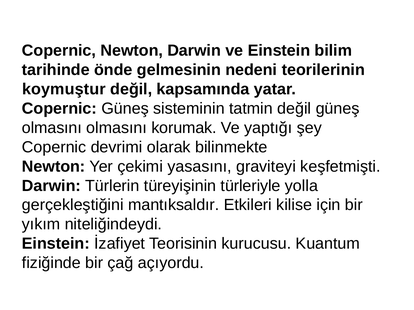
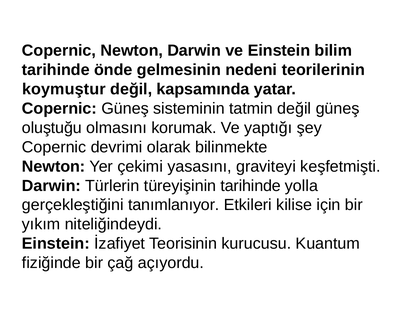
olmasını at (52, 128): olmasını -> oluştuğu
türeyişinin türleriyle: türleriyle -> tarihinde
mantıksaldır: mantıksaldır -> tanımlanıyor
